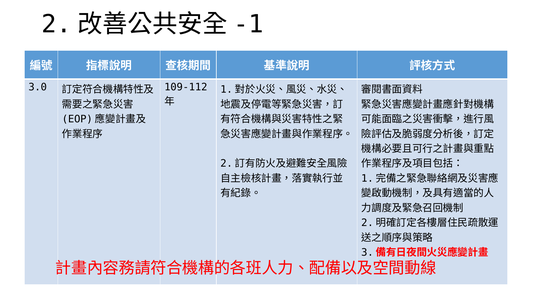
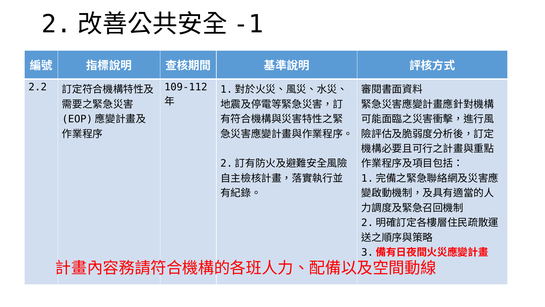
3.0: 3.0 -> 2.2
